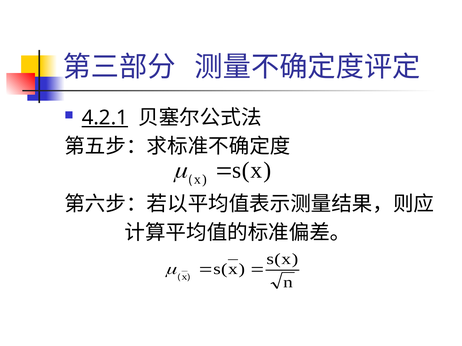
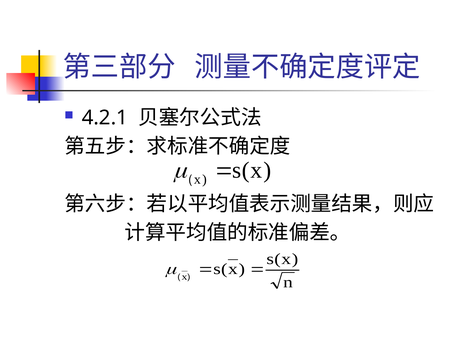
4.2.1 underline: present -> none
